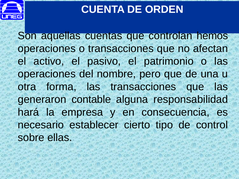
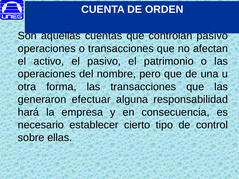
controlan hemos: hemos -> pasivo
contable: contable -> efectuar
